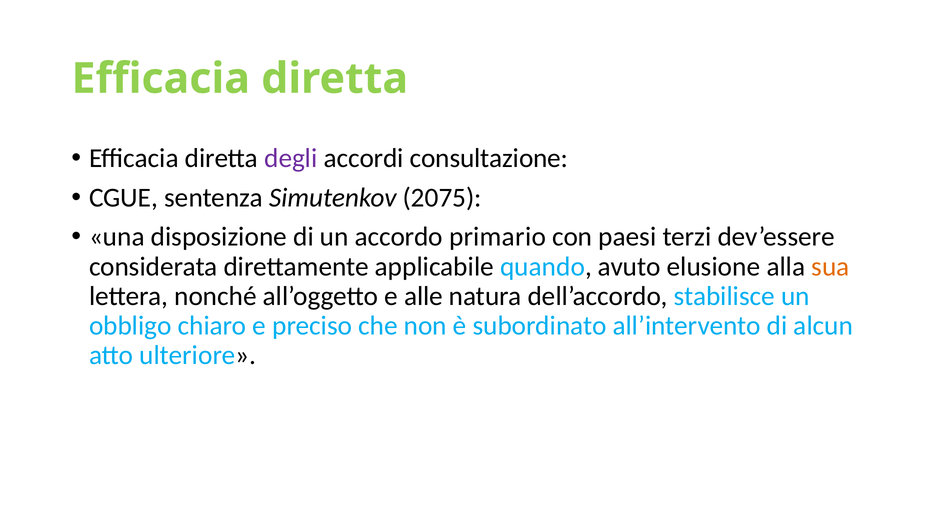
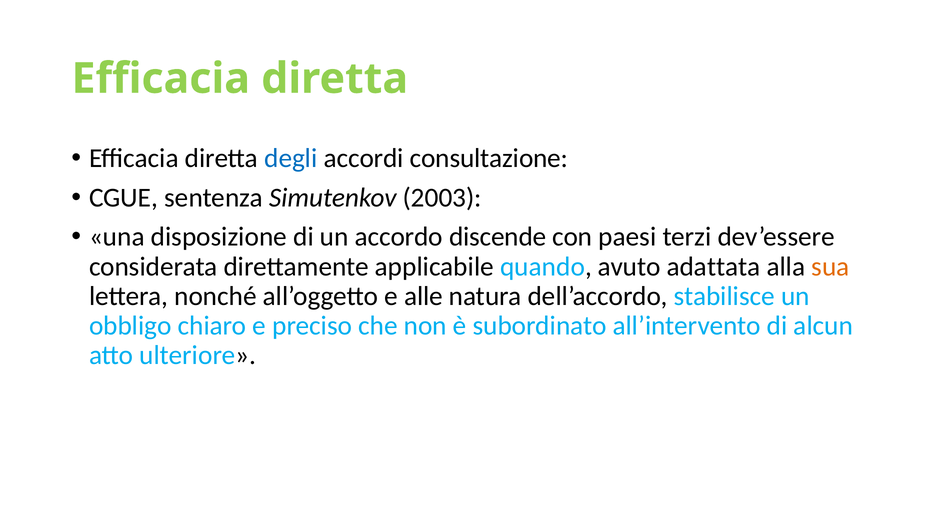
degli colour: purple -> blue
2075: 2075 -> 2003
primario: primario -> discende
elusione: elusione -> adattata
